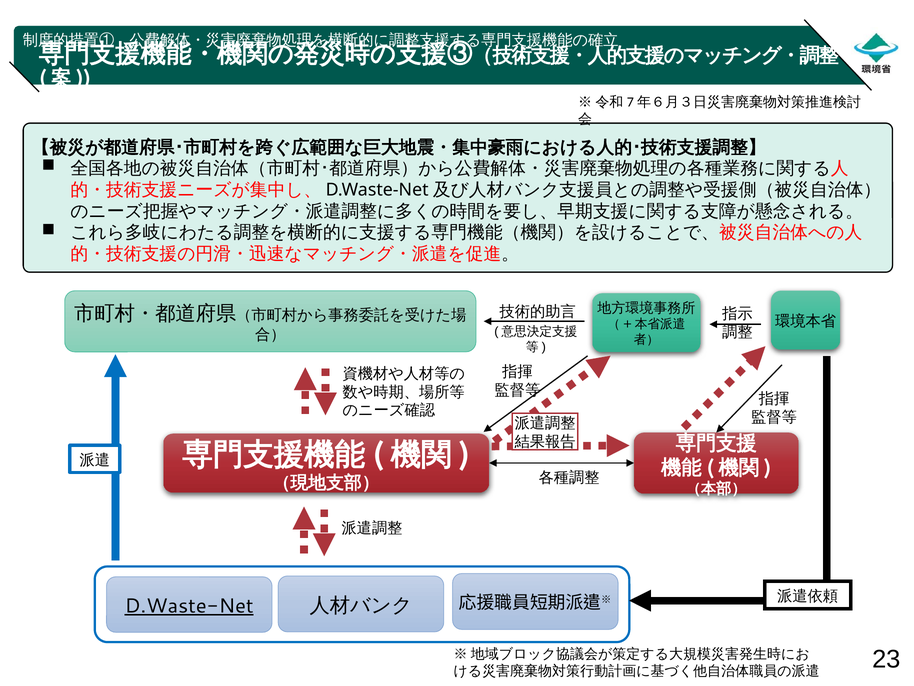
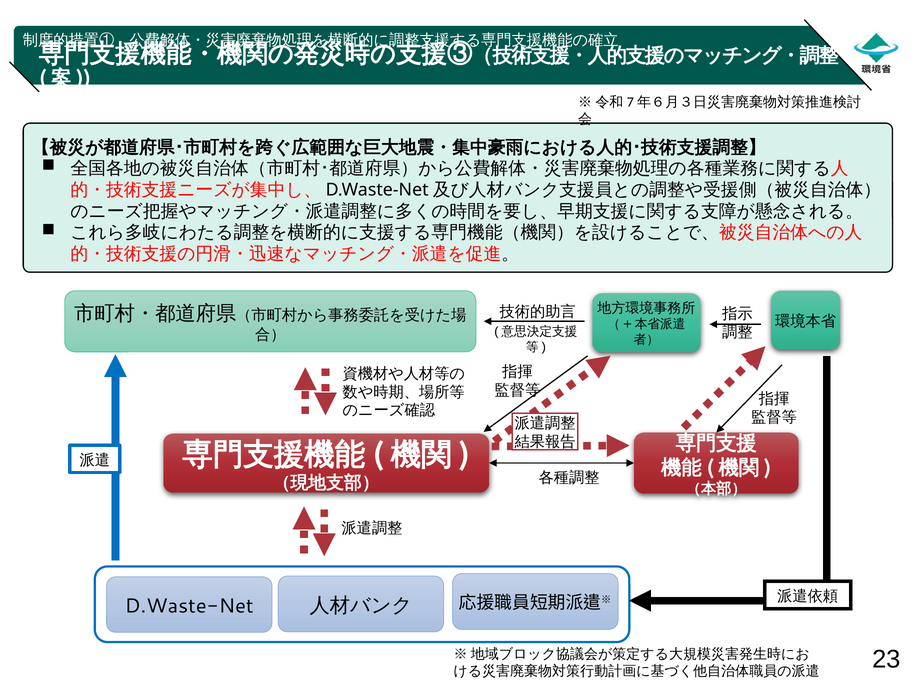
D.Waste-Net underline: present -> none
